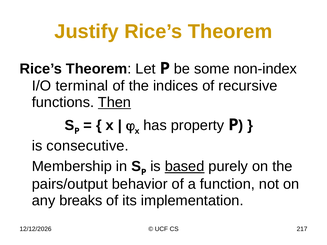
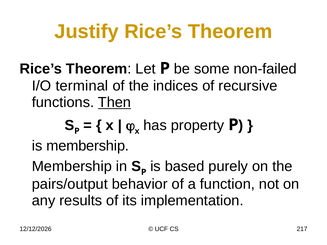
non-index: non-index -> non-failed
is consecutive: consecutive -> membership
based underline: present -> none
breaks: breaks -> results
